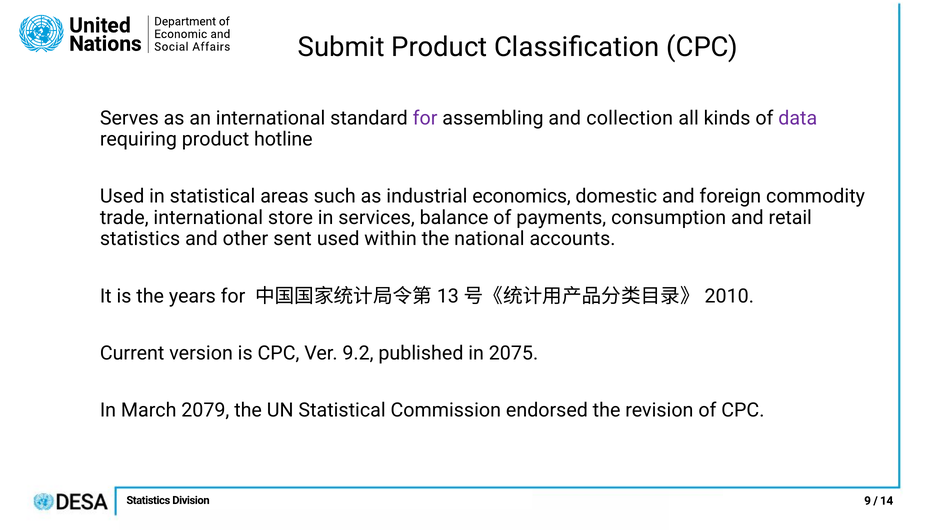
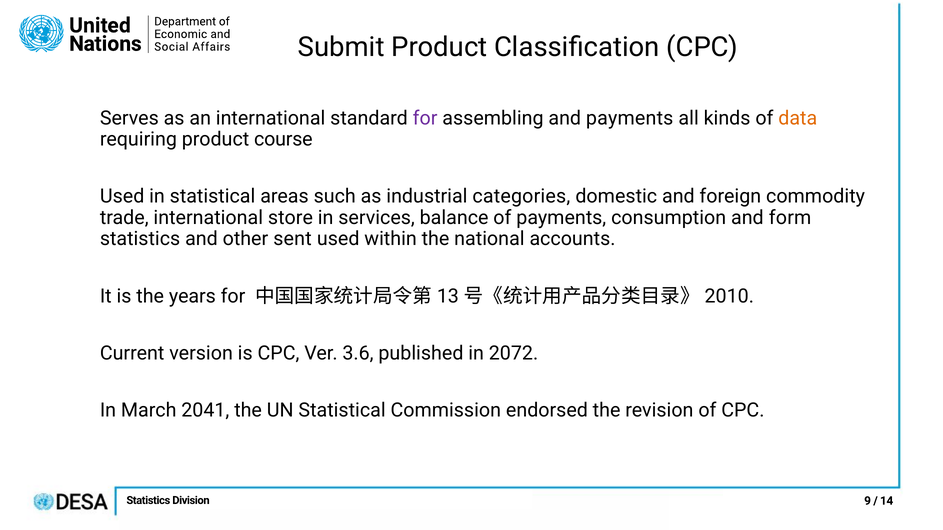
and collection: collection -> payments
data colour: purple -> orange
hotline: hotline -> course
economics: economics -> categories
retail: retail -> form
9.2: 9.2 -> 3.6
2075: 2075 -> 2072
2079: 2079 -> 2041
